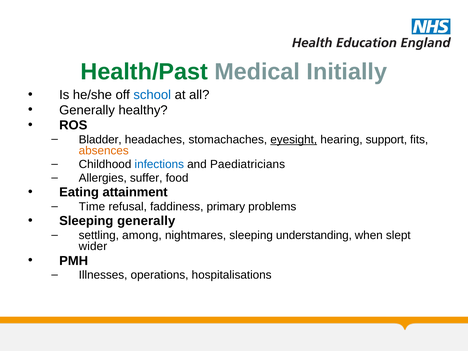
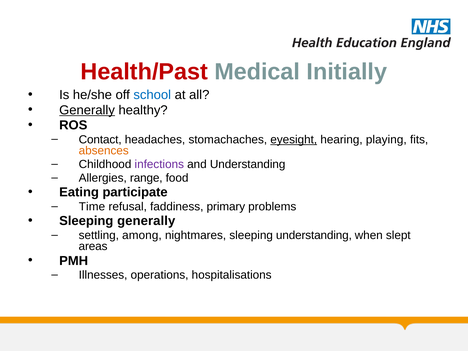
Health/Past colour: green -> red
Generally at (87, 110) underline: none -> present
Bladder: Bladder -> Contact
support: support -> playing
infections colour: blue -> purple
and Paediatricians: Paediatricians -> Understanding
suffer: suffer -> range
attainment: attainment -> participate
wider: wider -> areas
